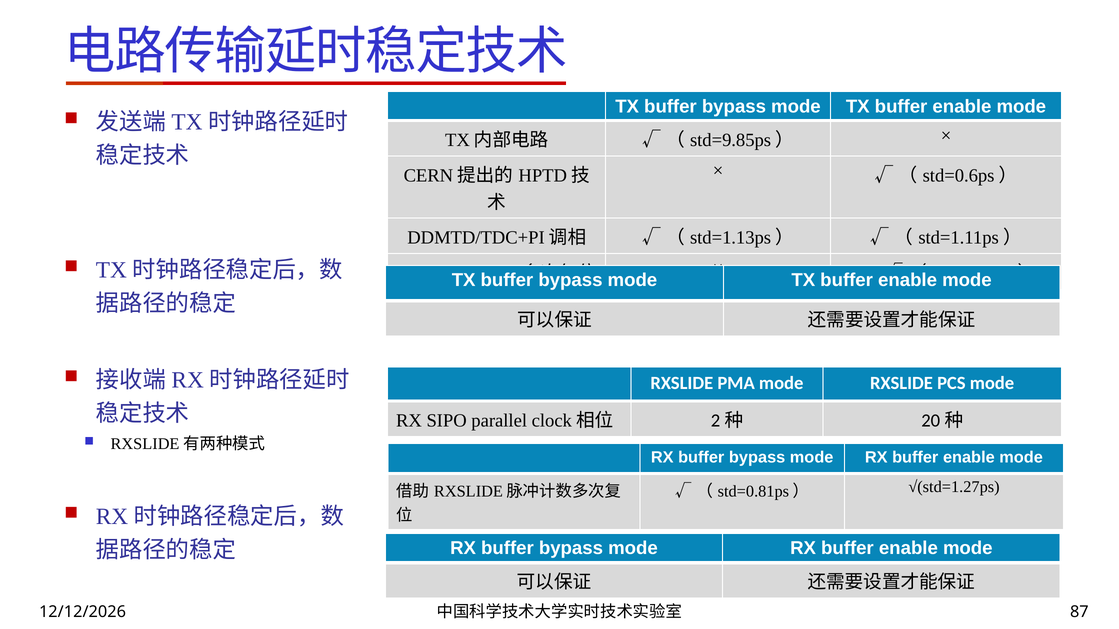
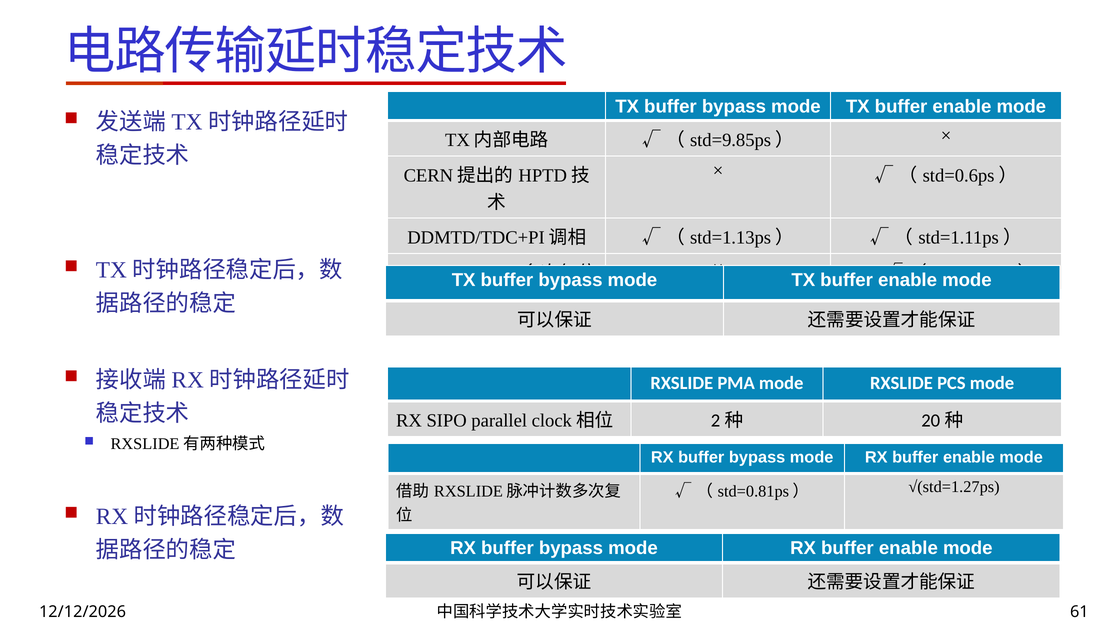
87: 87 -> 61
